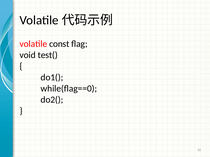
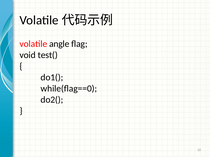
const: const -> angle
